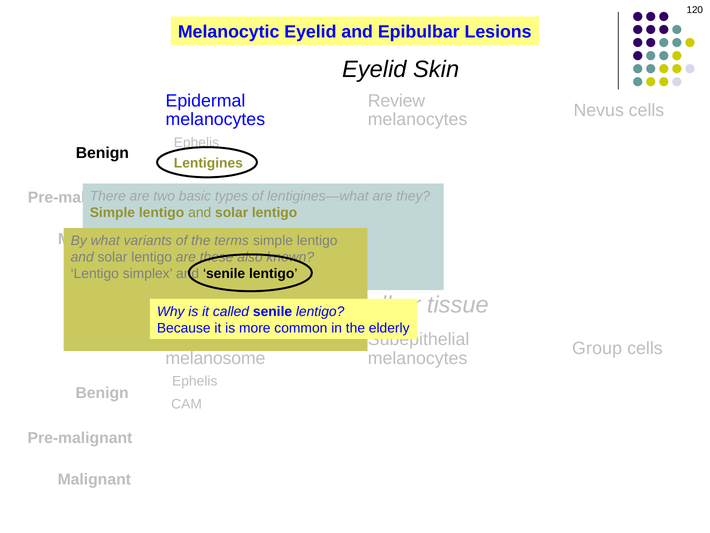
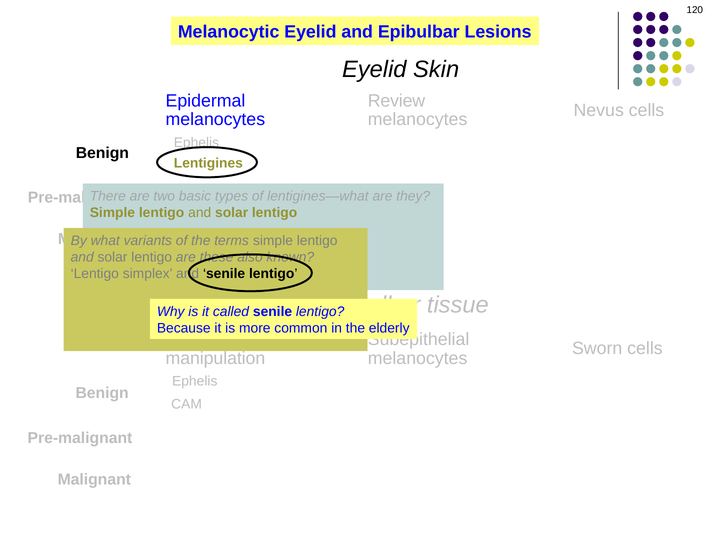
Group: Group -> Sworn
melanosome: melanosome -> manipulation
